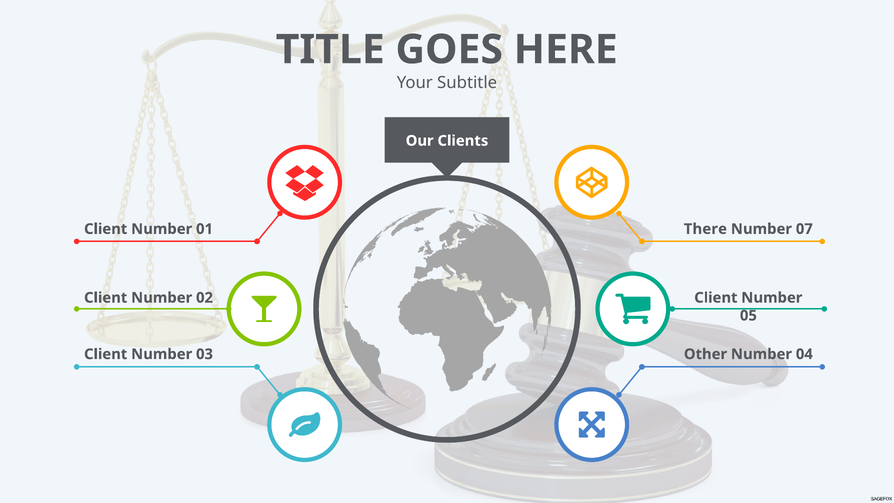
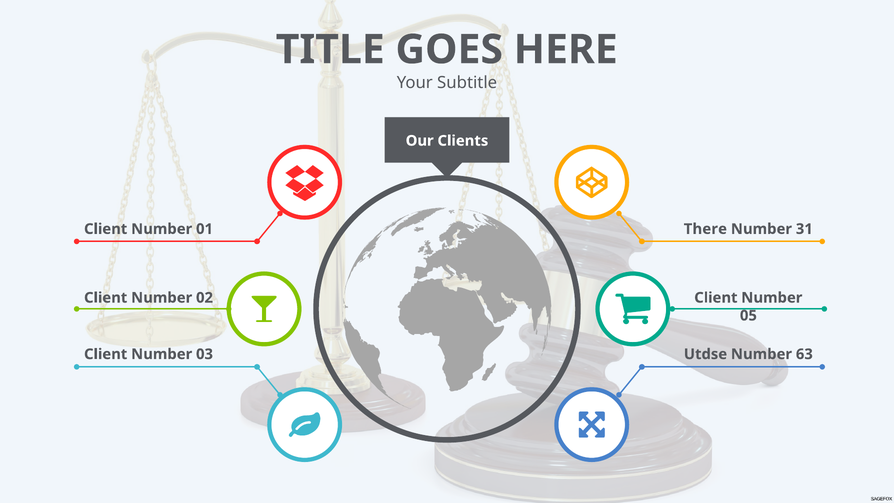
07: 07 -> 31
Other: Other -> Utdse
04: 04 -> 63
